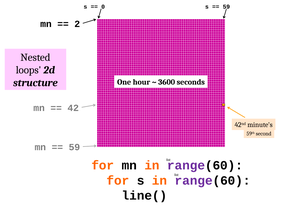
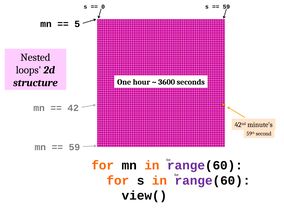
2: 2 -> 5
line(: line( -> view(
